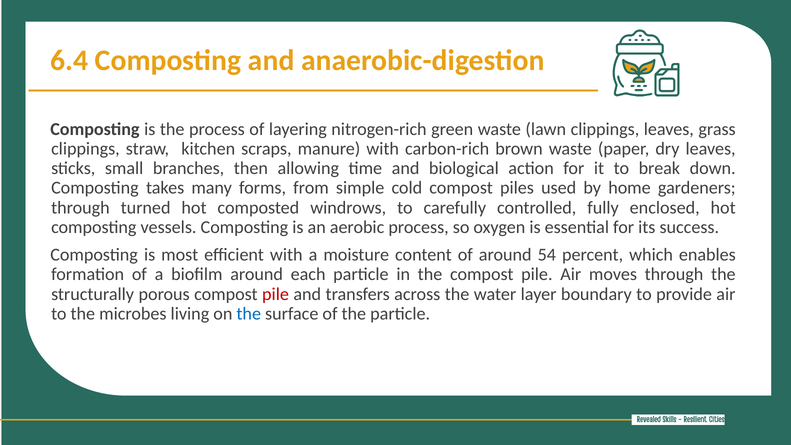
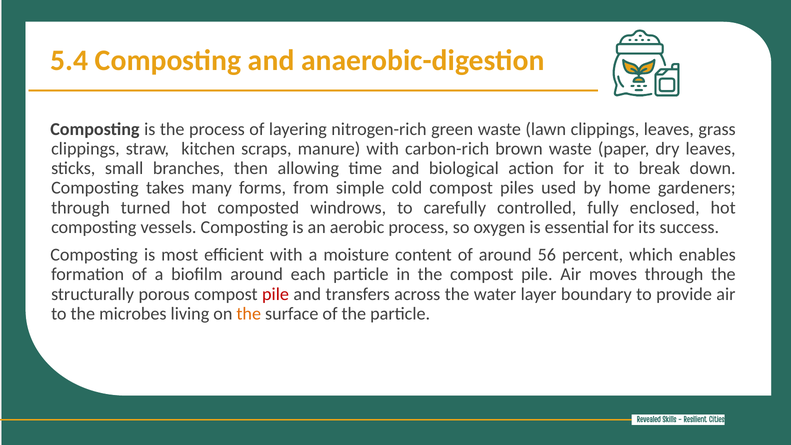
6.4: 6.4 -> 5.4
54: 54 -> 56
the at (249, 314) colour: blue -> orange
